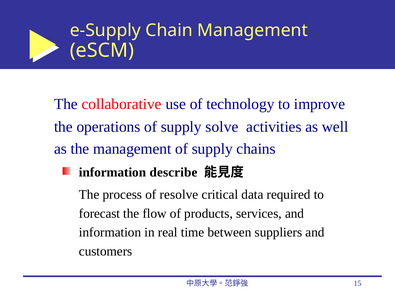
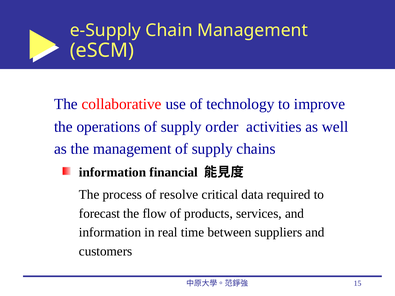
solve: solve -> order
describe: describe -> financial
